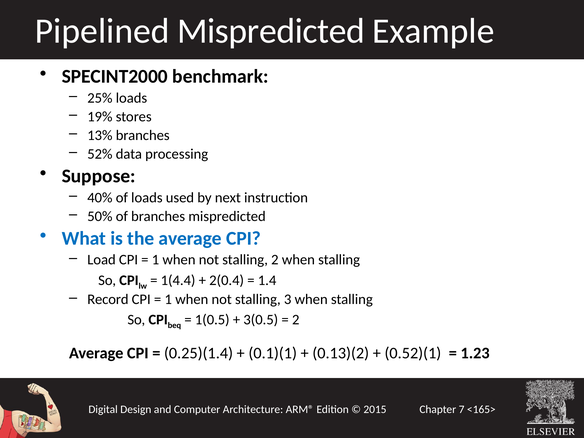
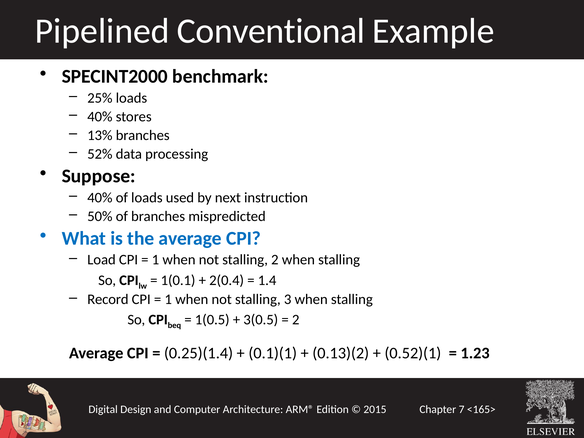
Pipelined Mispredicted: Mispredicted -> Conventional
19% at (100, 117): 19% -> 40%
1(4.4: 1(4.4 -> 1(0.1
